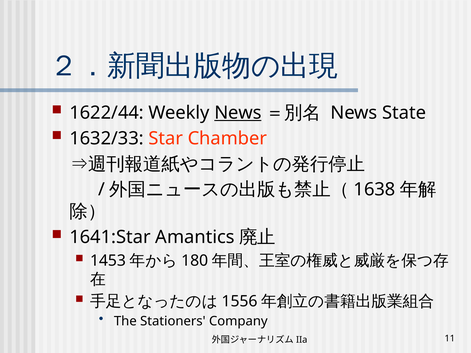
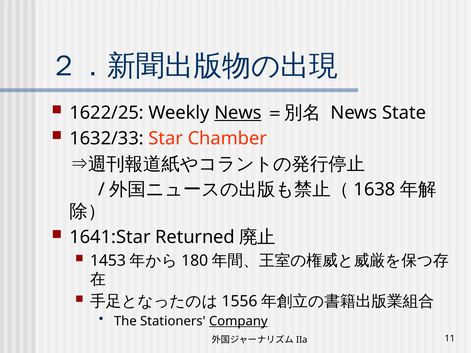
1622/44: 1622/44 -> 1622/25
Amantics: Amantics -> Returned
Company underline: none -> present
